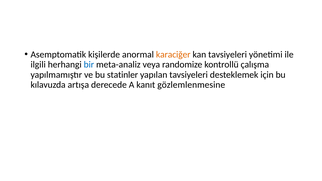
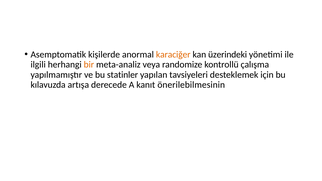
kan tavsiyeleri: tavsiyeleri -> üzerindeki
bir colour: blue -> orange
gözlemlenmesine: gözlemlenmesine -> önerilebilmesinin
